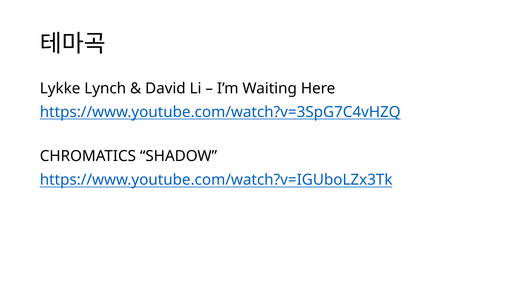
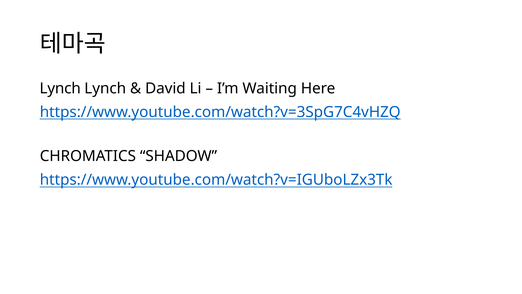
Lykke at (60, 88): Lykke -> Lynch
